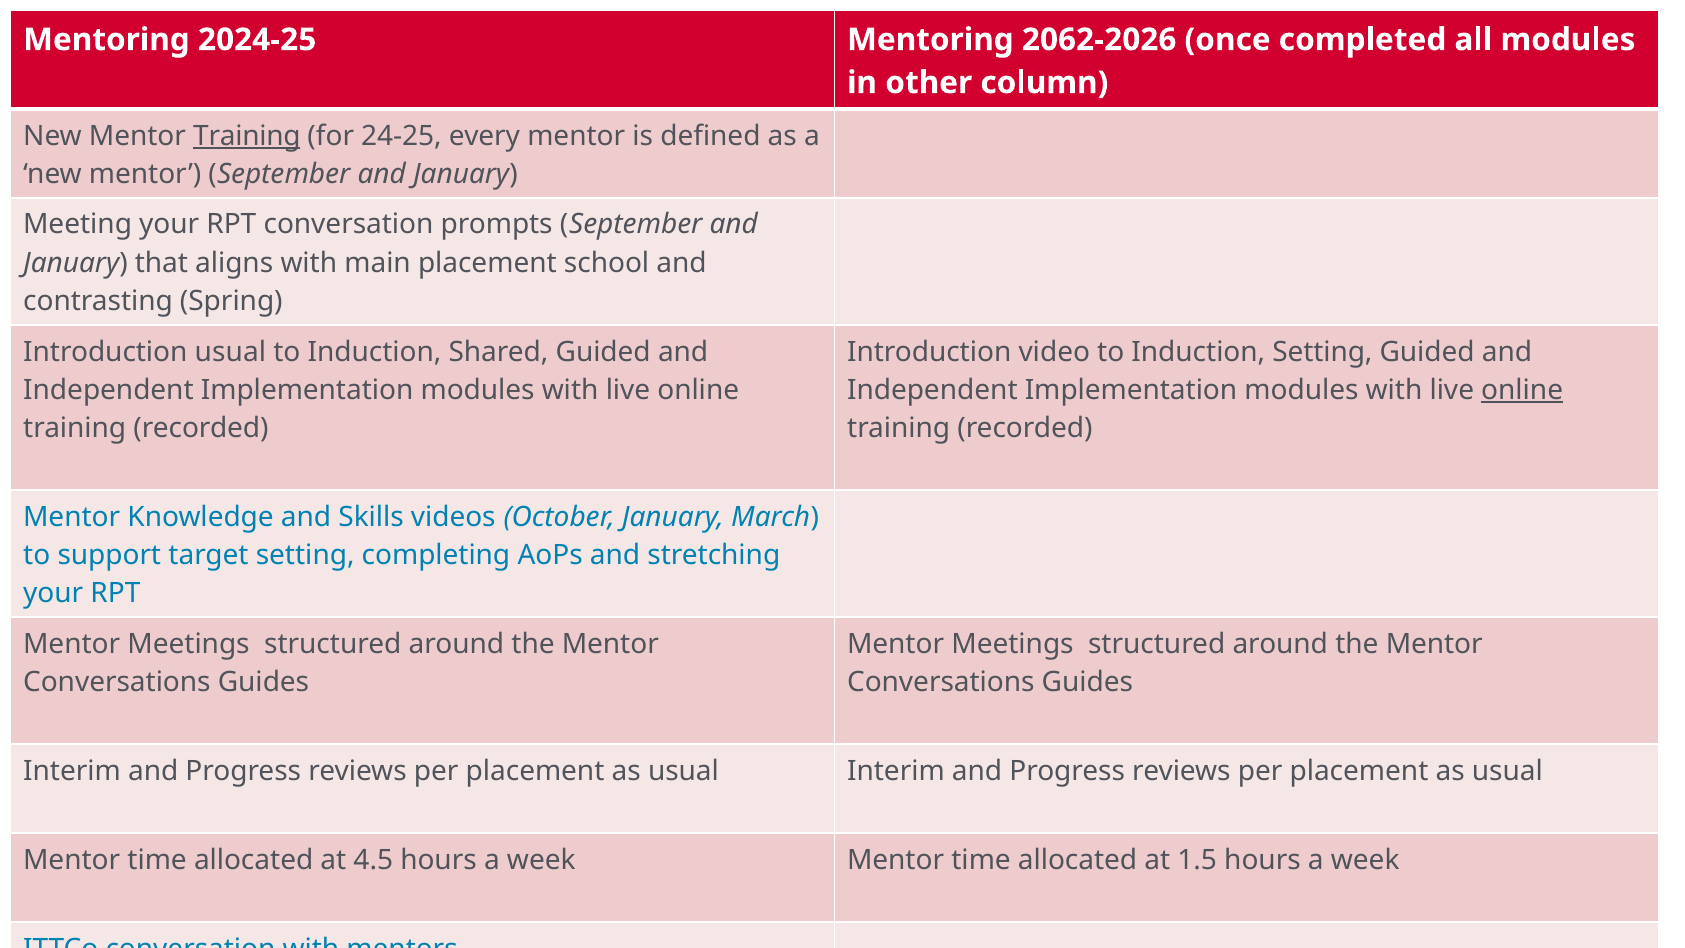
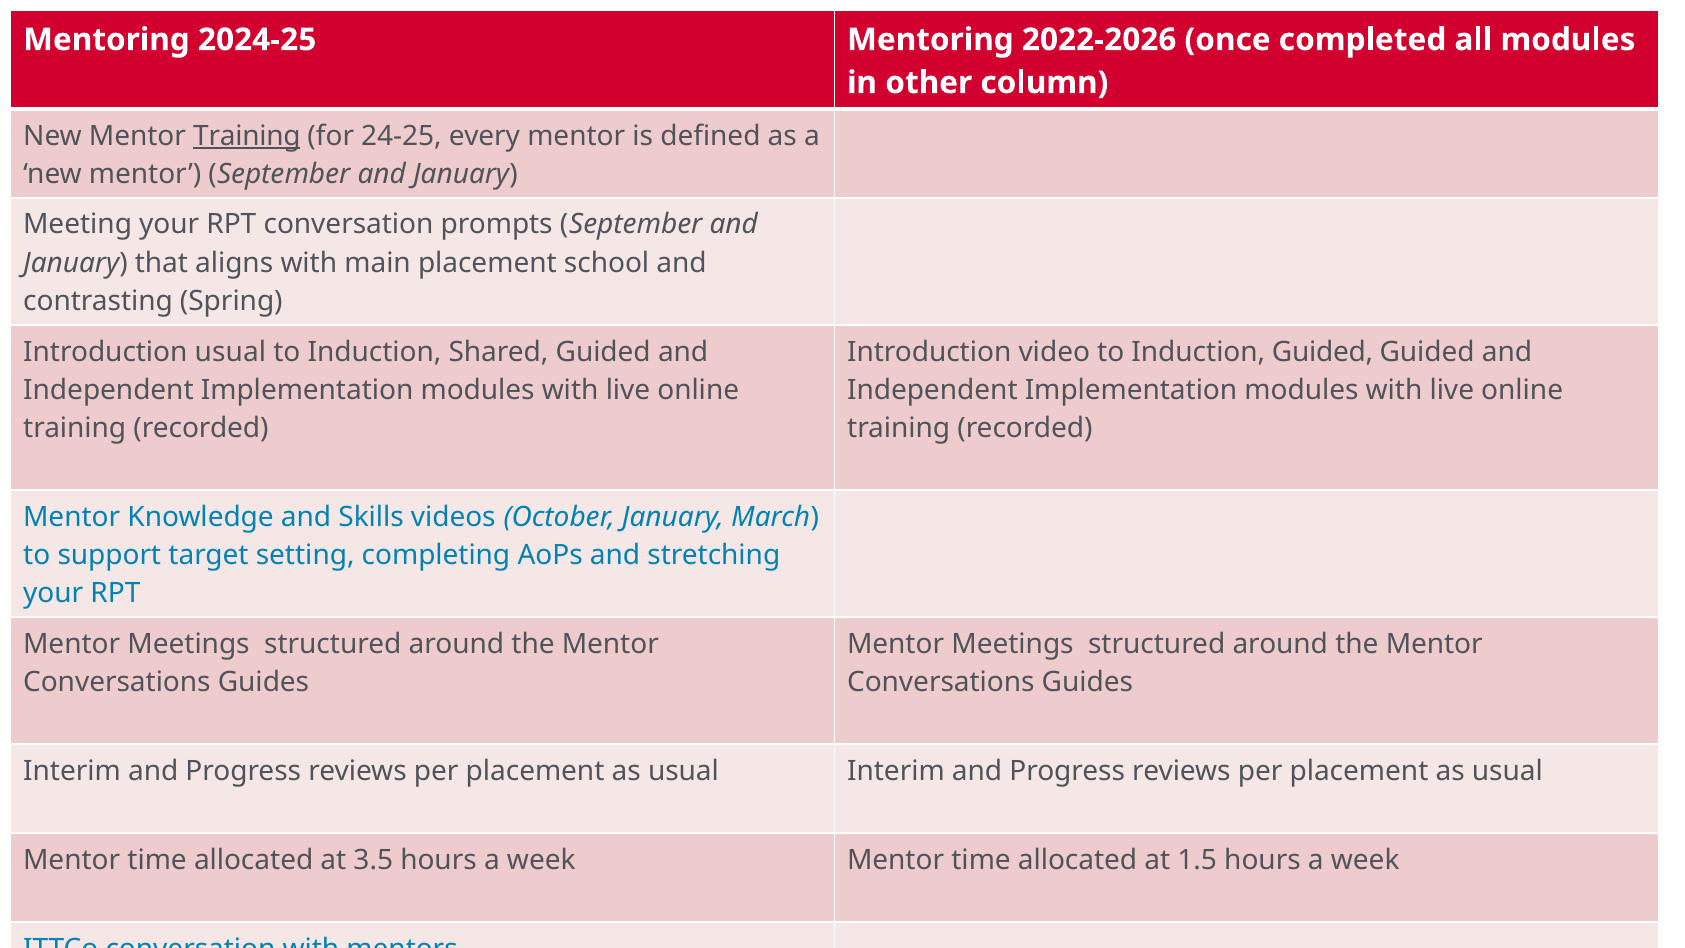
2062-2026: 2062-2026 -> 2022-2026
Induction Setting: Setting -> Guided
online at (1522, 390) underline: present -> none
4.5: 4.5 -> 3.5
